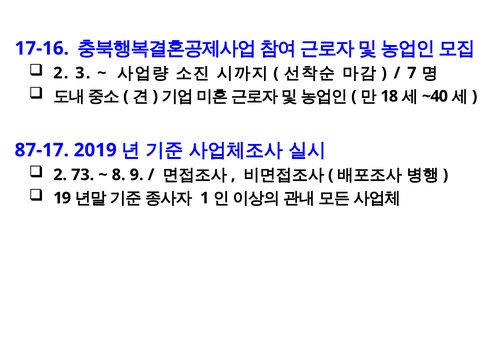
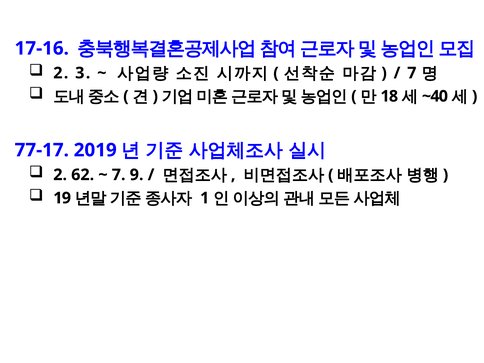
87-17: 87-17 -> 77-17
73: 73 -> 62
8 at (119, 175): 8 -> 7
